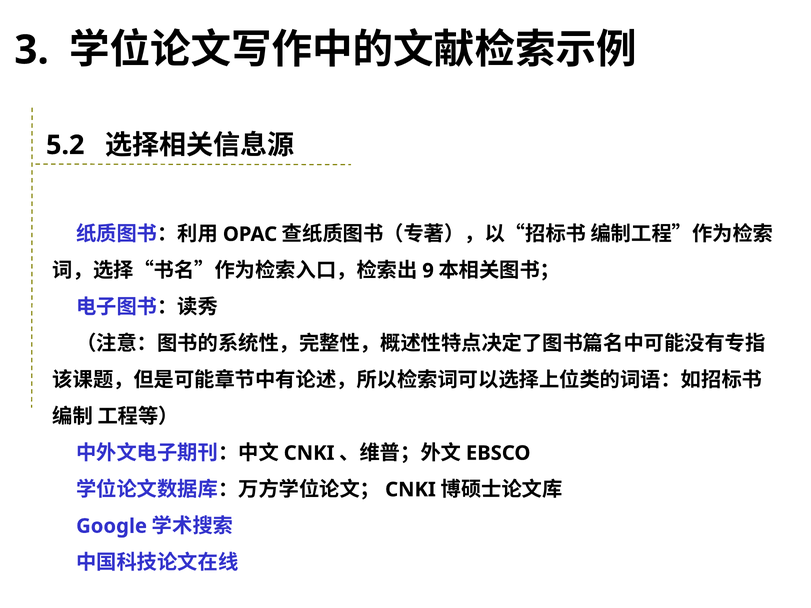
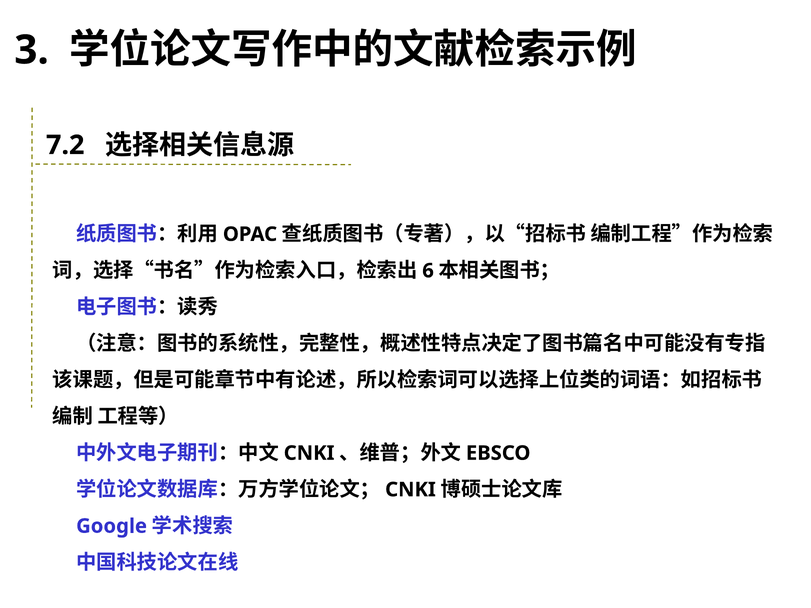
5.2: 5.2 -> 7.2
9: 9 -> 6
